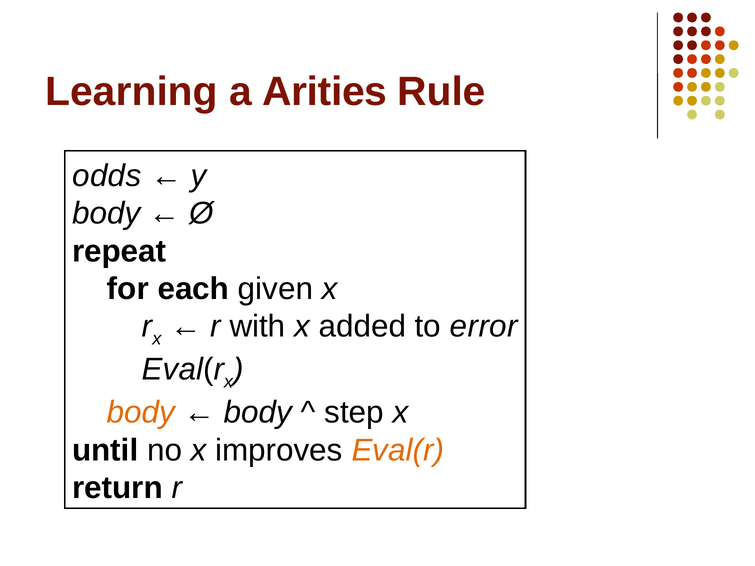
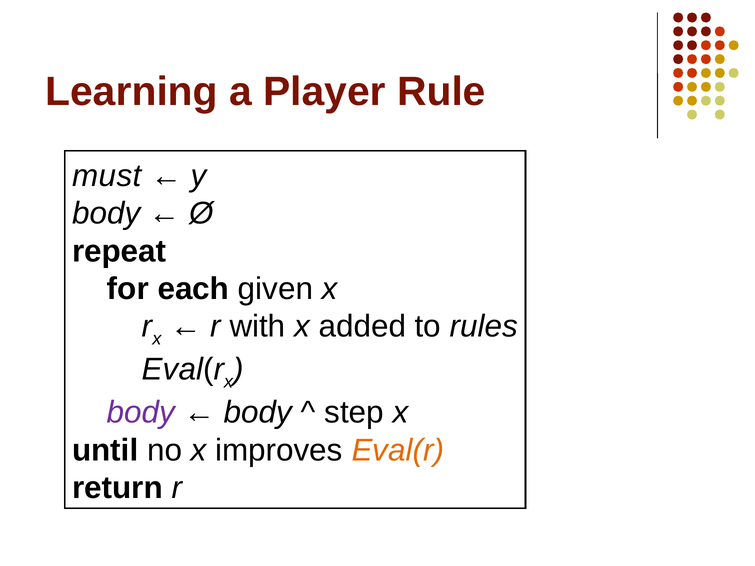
Arities: Arities -> Player
odds: odds -> must
error: error -> rules
body at (141, 413) colour: orange -> purple
